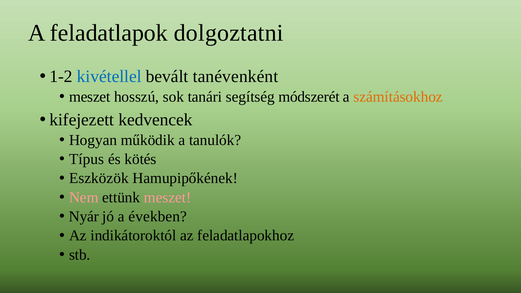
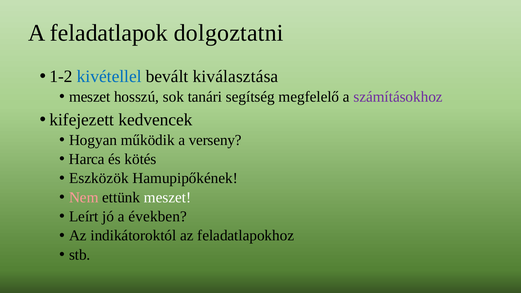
tanévenként: tanévenként -> kiválasztása
módszerét: módszerét -> megfelelő
számításokhoz colour: orange -> purple
tanulók: tanulók -> verseny
Típus: Típus -> Harca
meszet at (167, 197) colour: pink -> white
Nyár: Nyár -> Leírt
